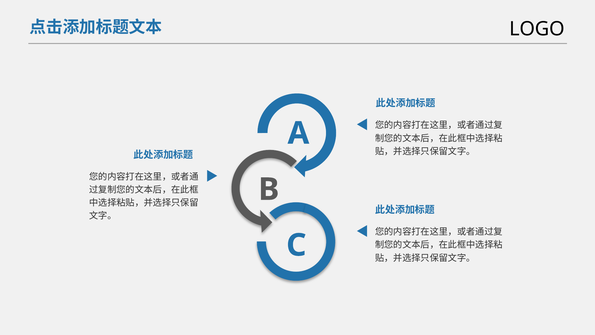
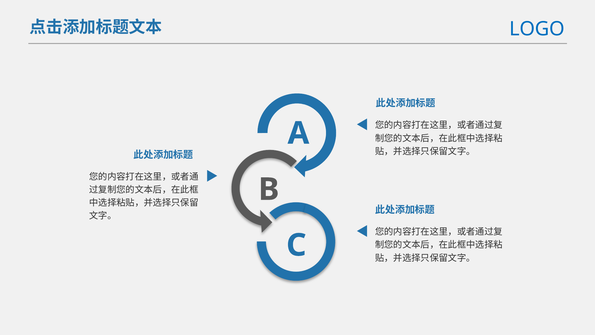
LOGO colour: black -> blue
